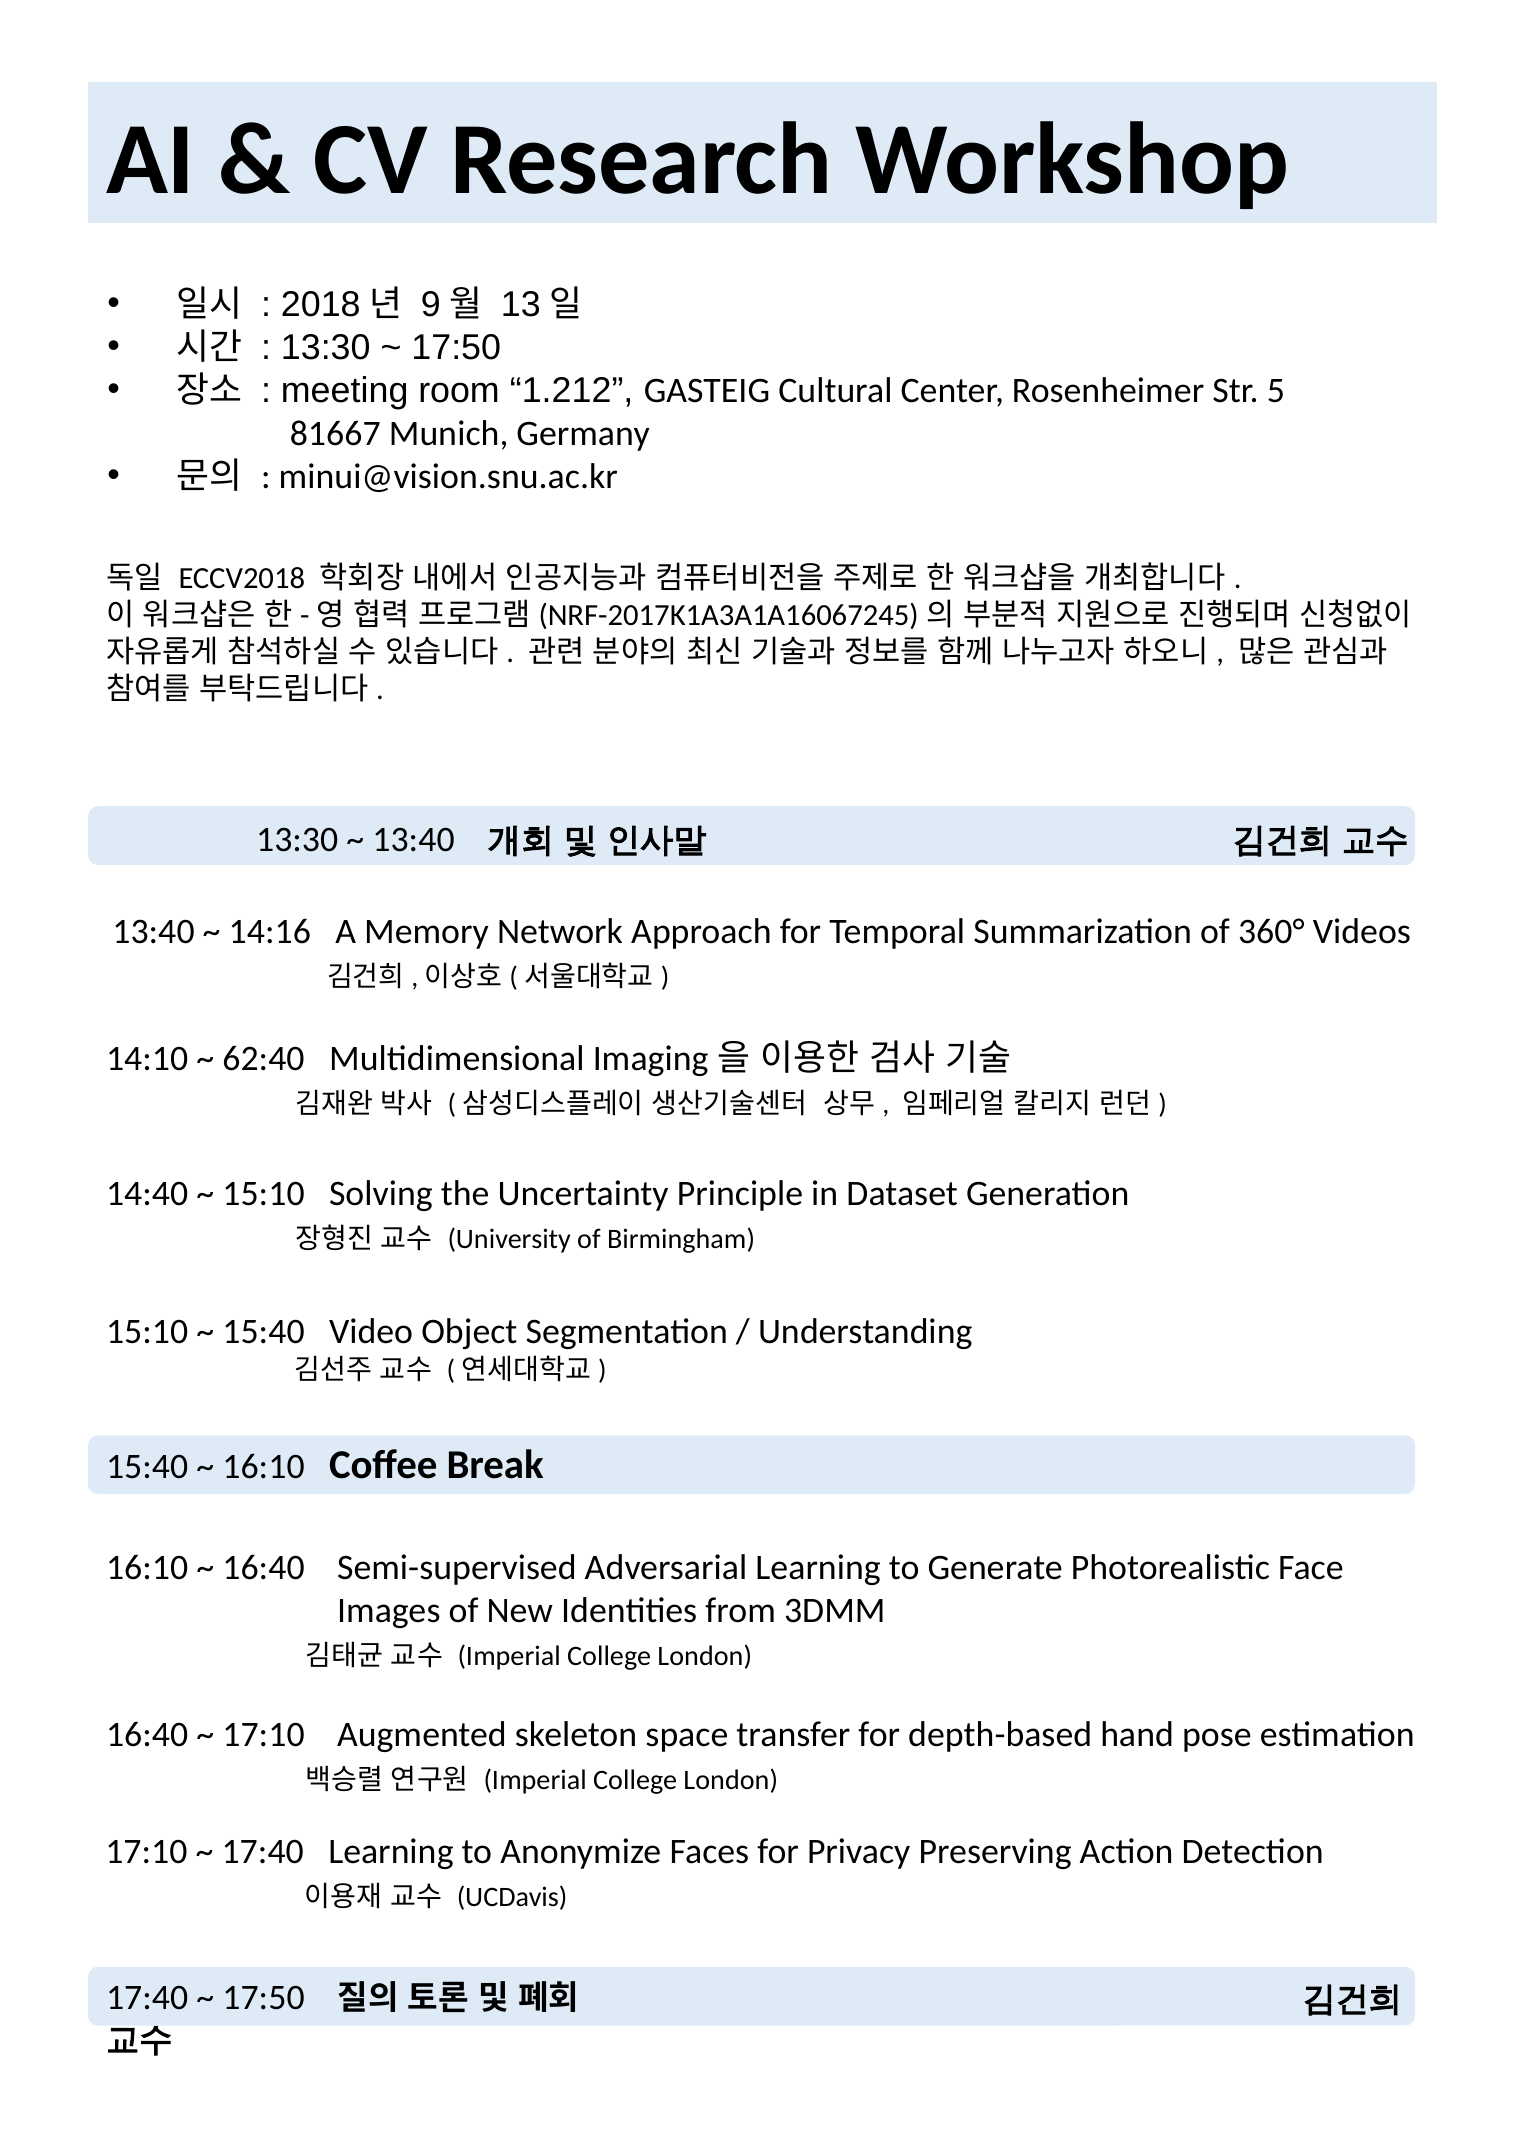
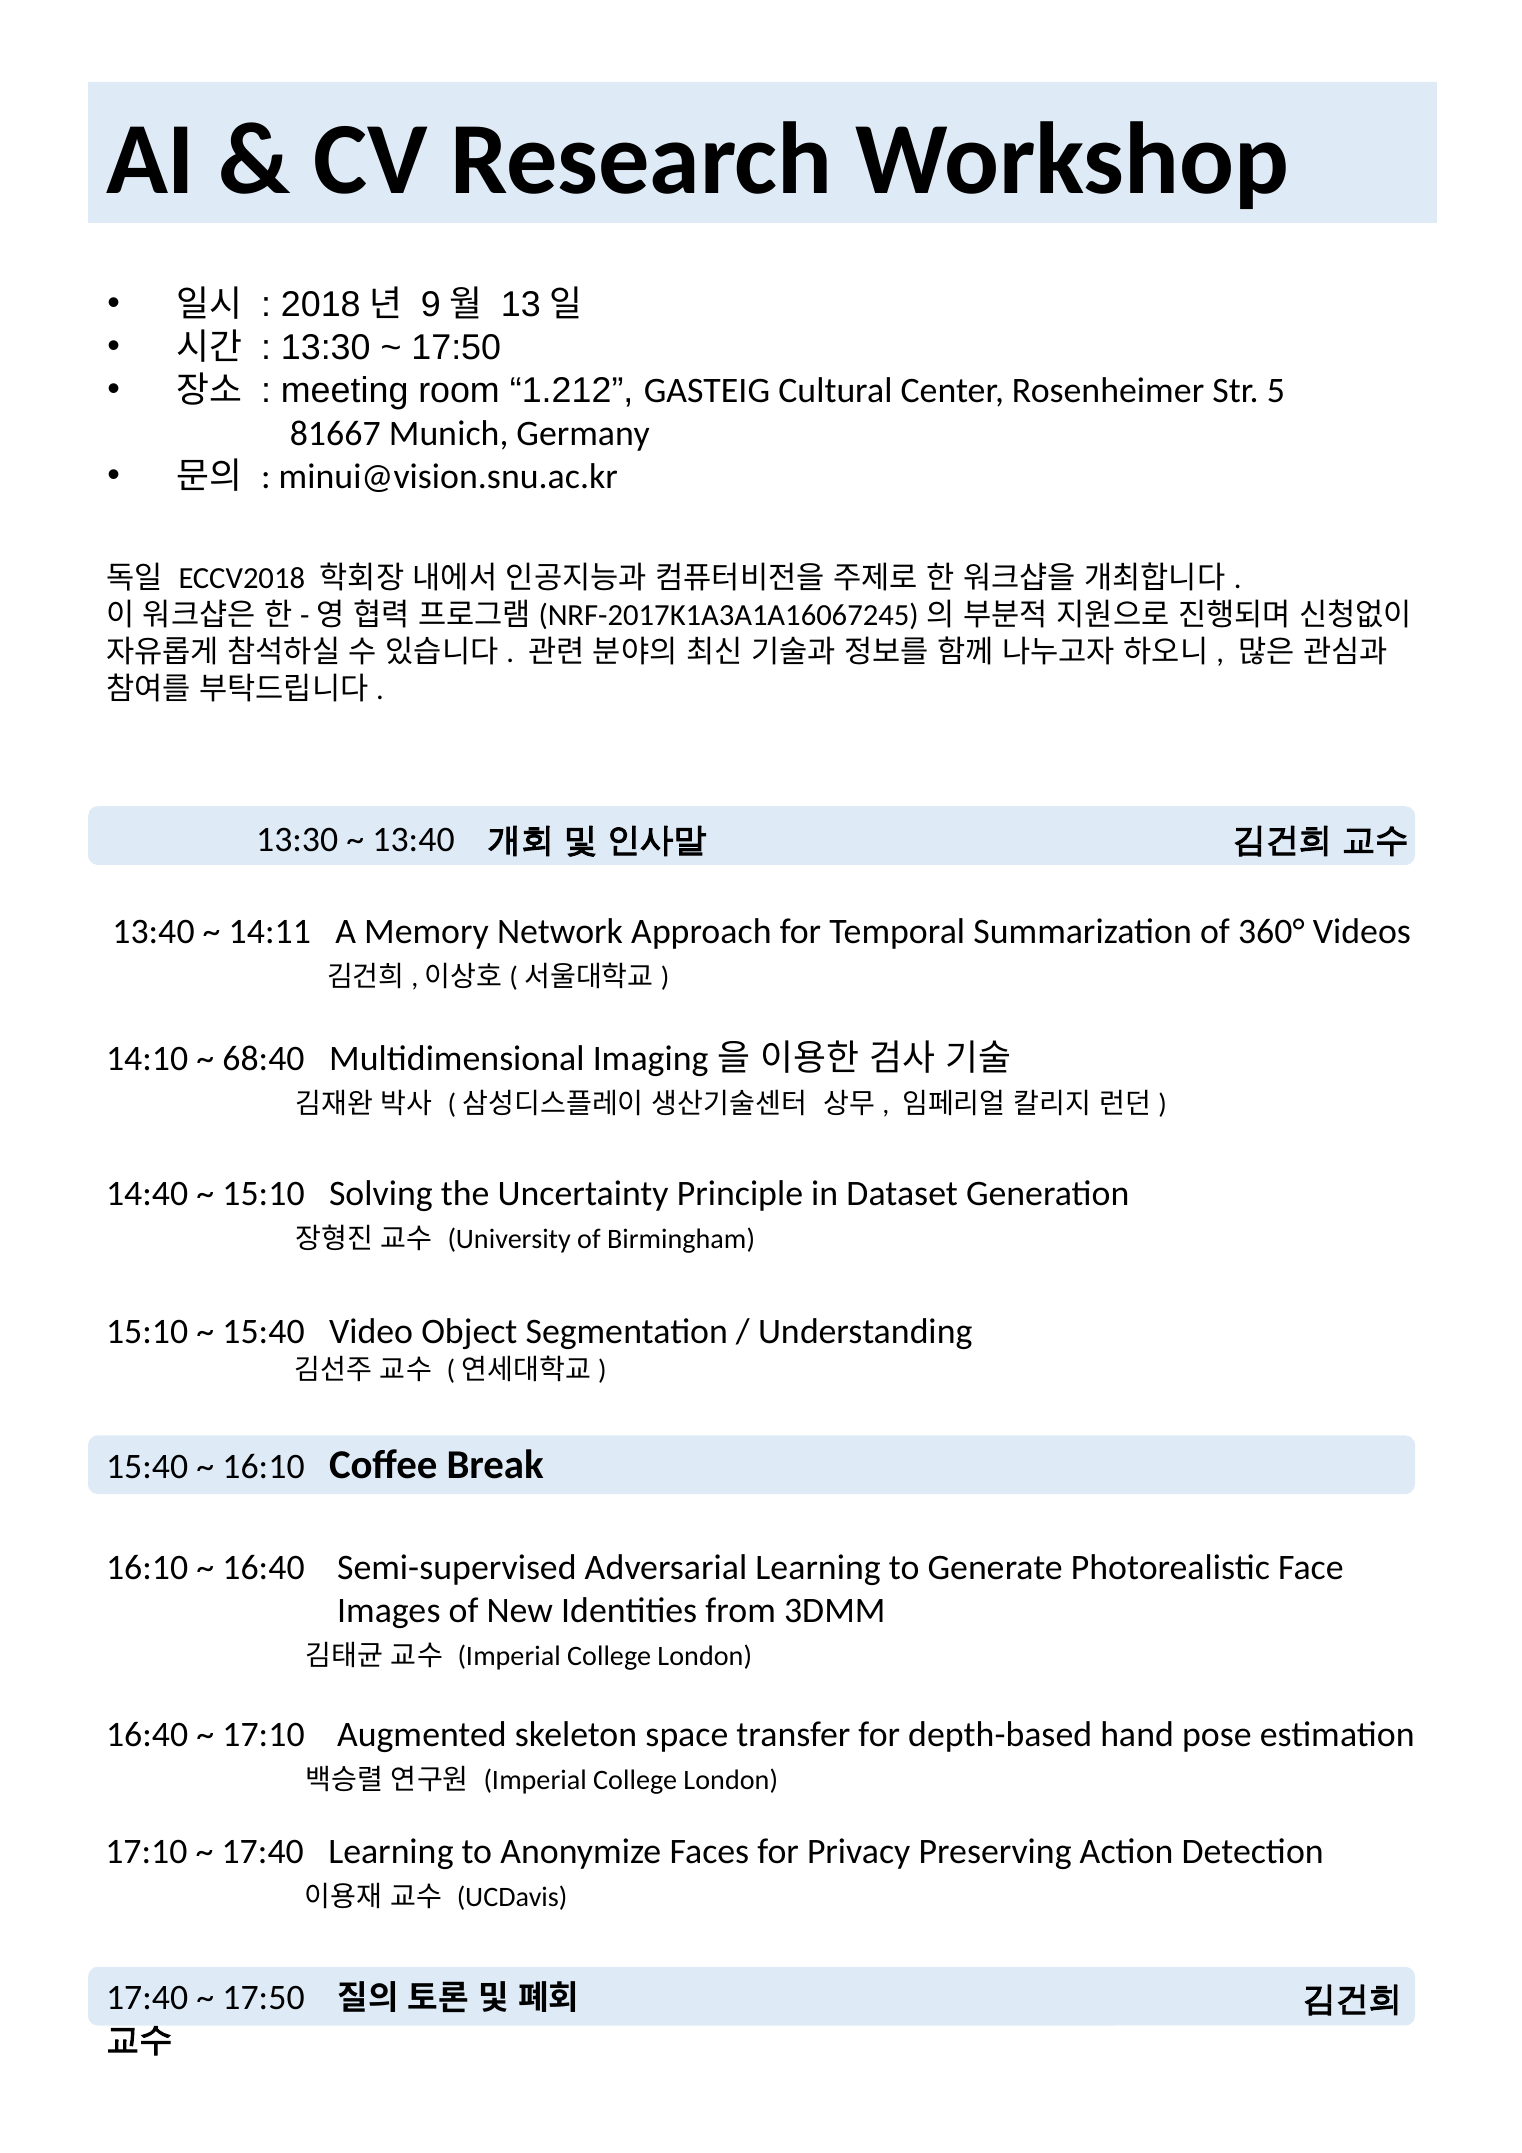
14:16: 14:16 -> 14:11
62:40: 62:40 -> 68:40
